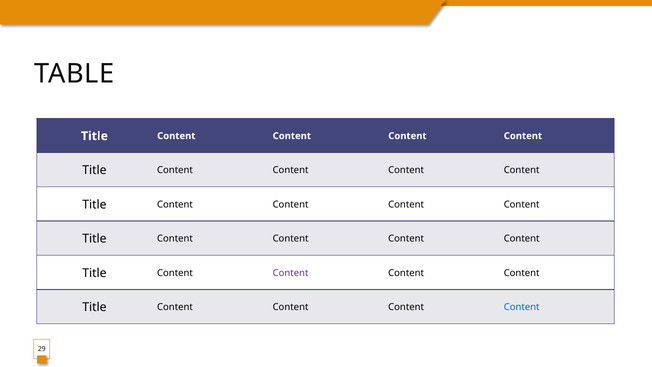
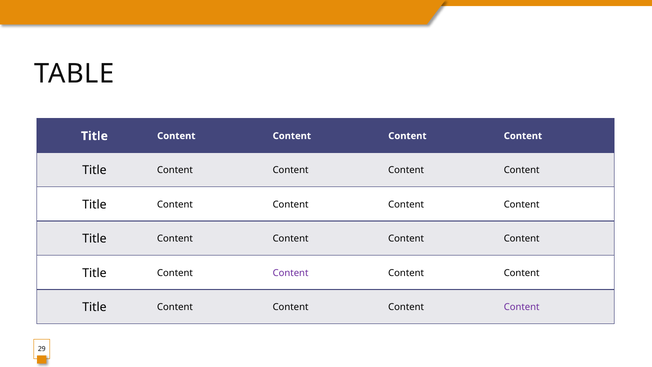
Content at (522, 307) colour: blue -> purple
